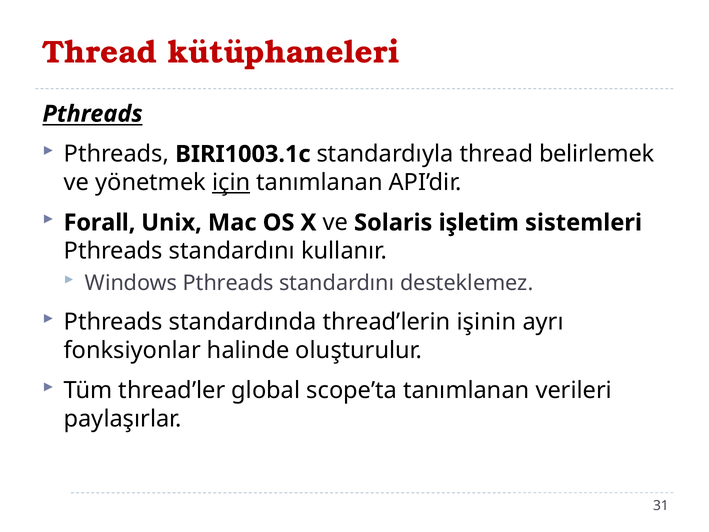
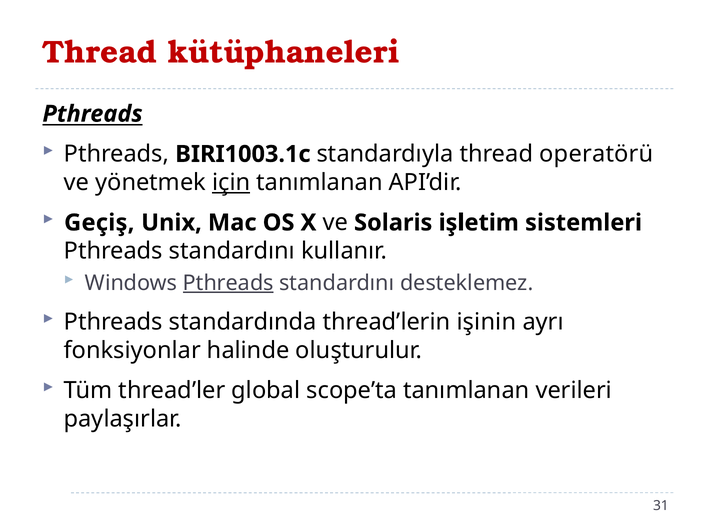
belirlemek: belirlemek -> operatörü
Forall: Forall -> Geçiş
Pthreads at (228, 283) underline: none -> present
